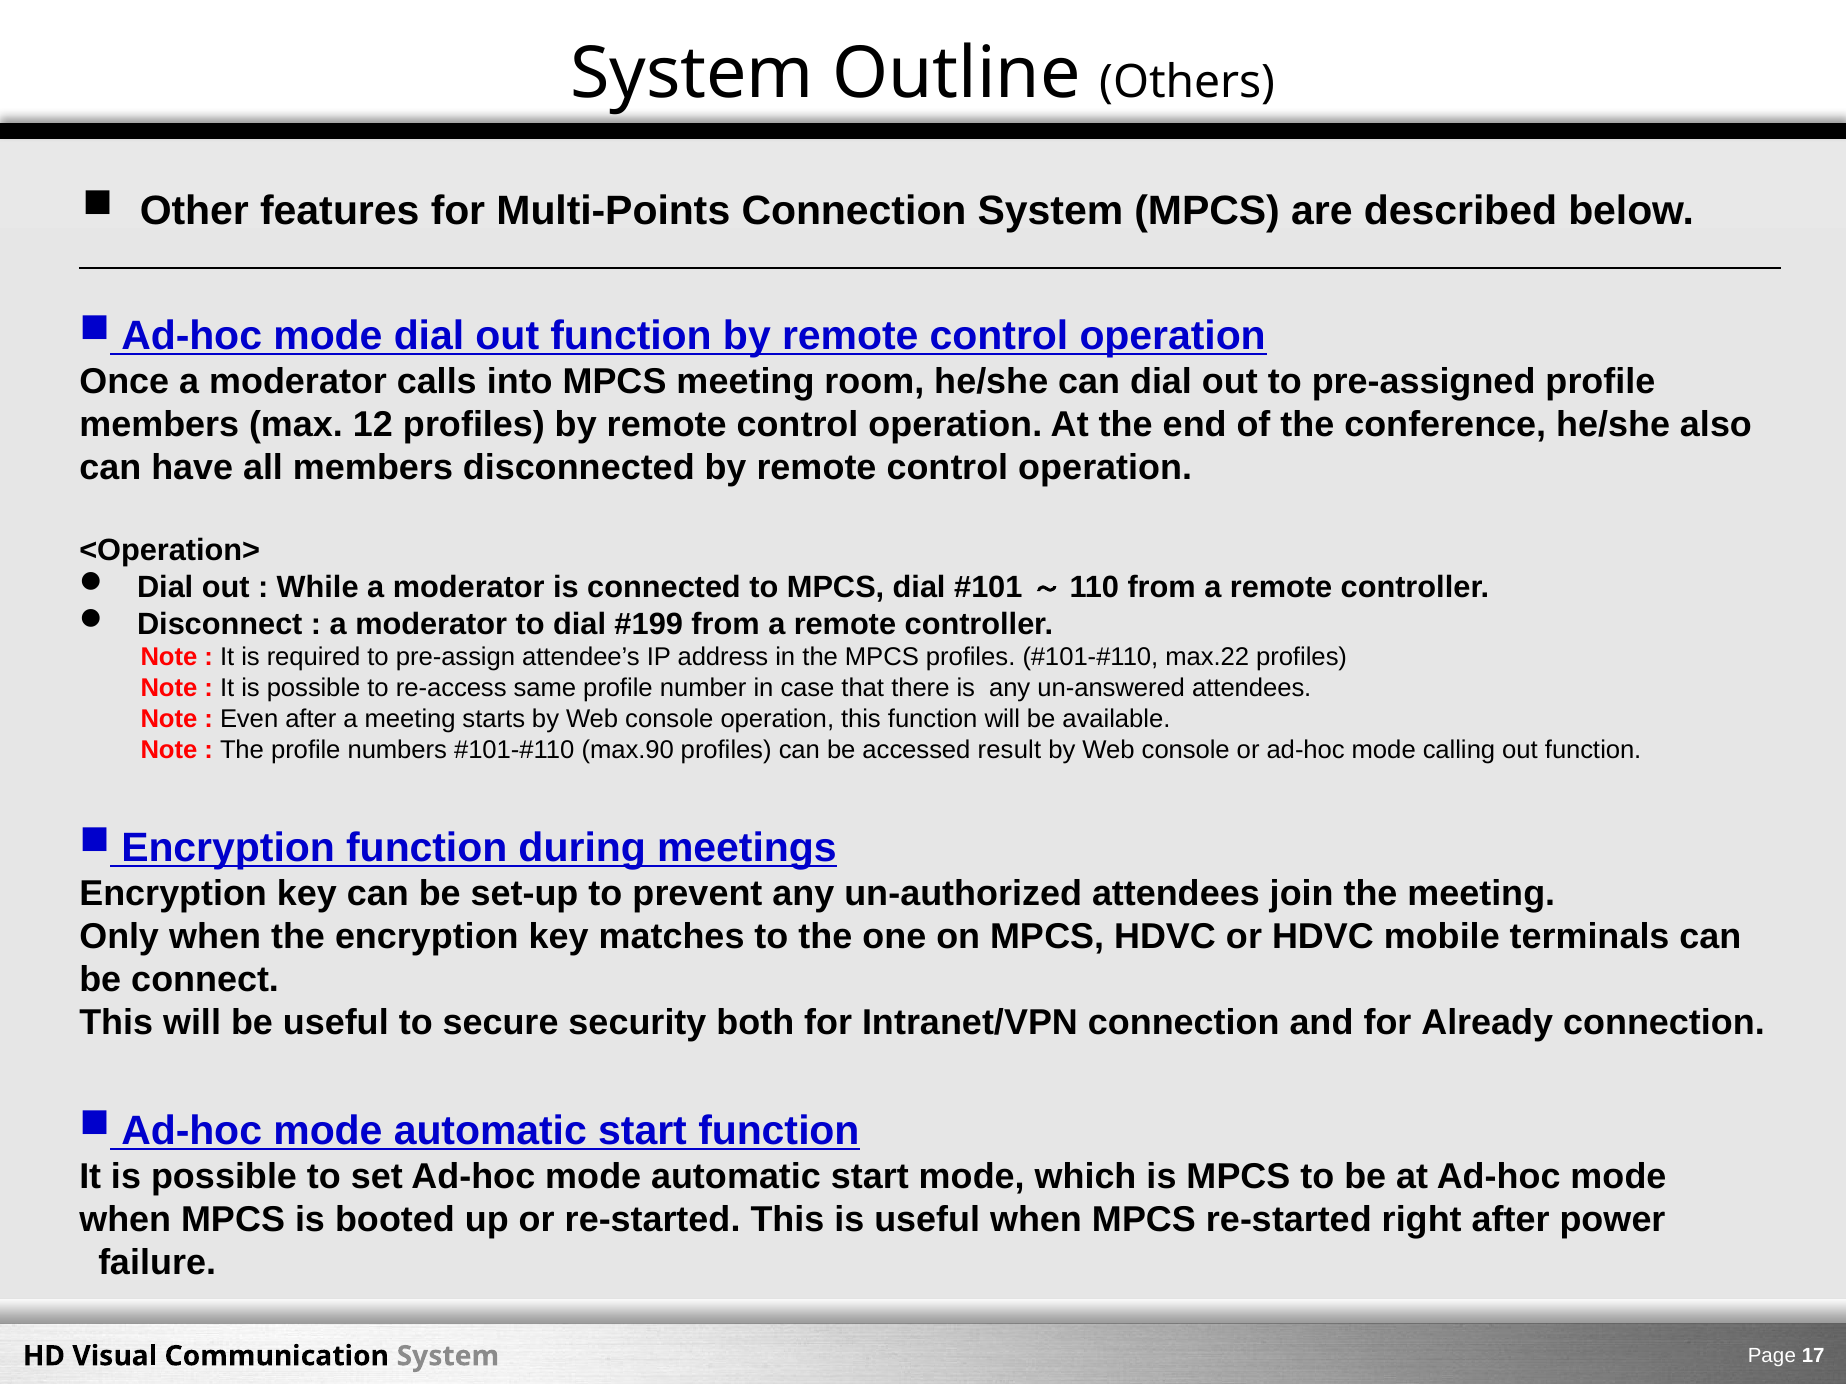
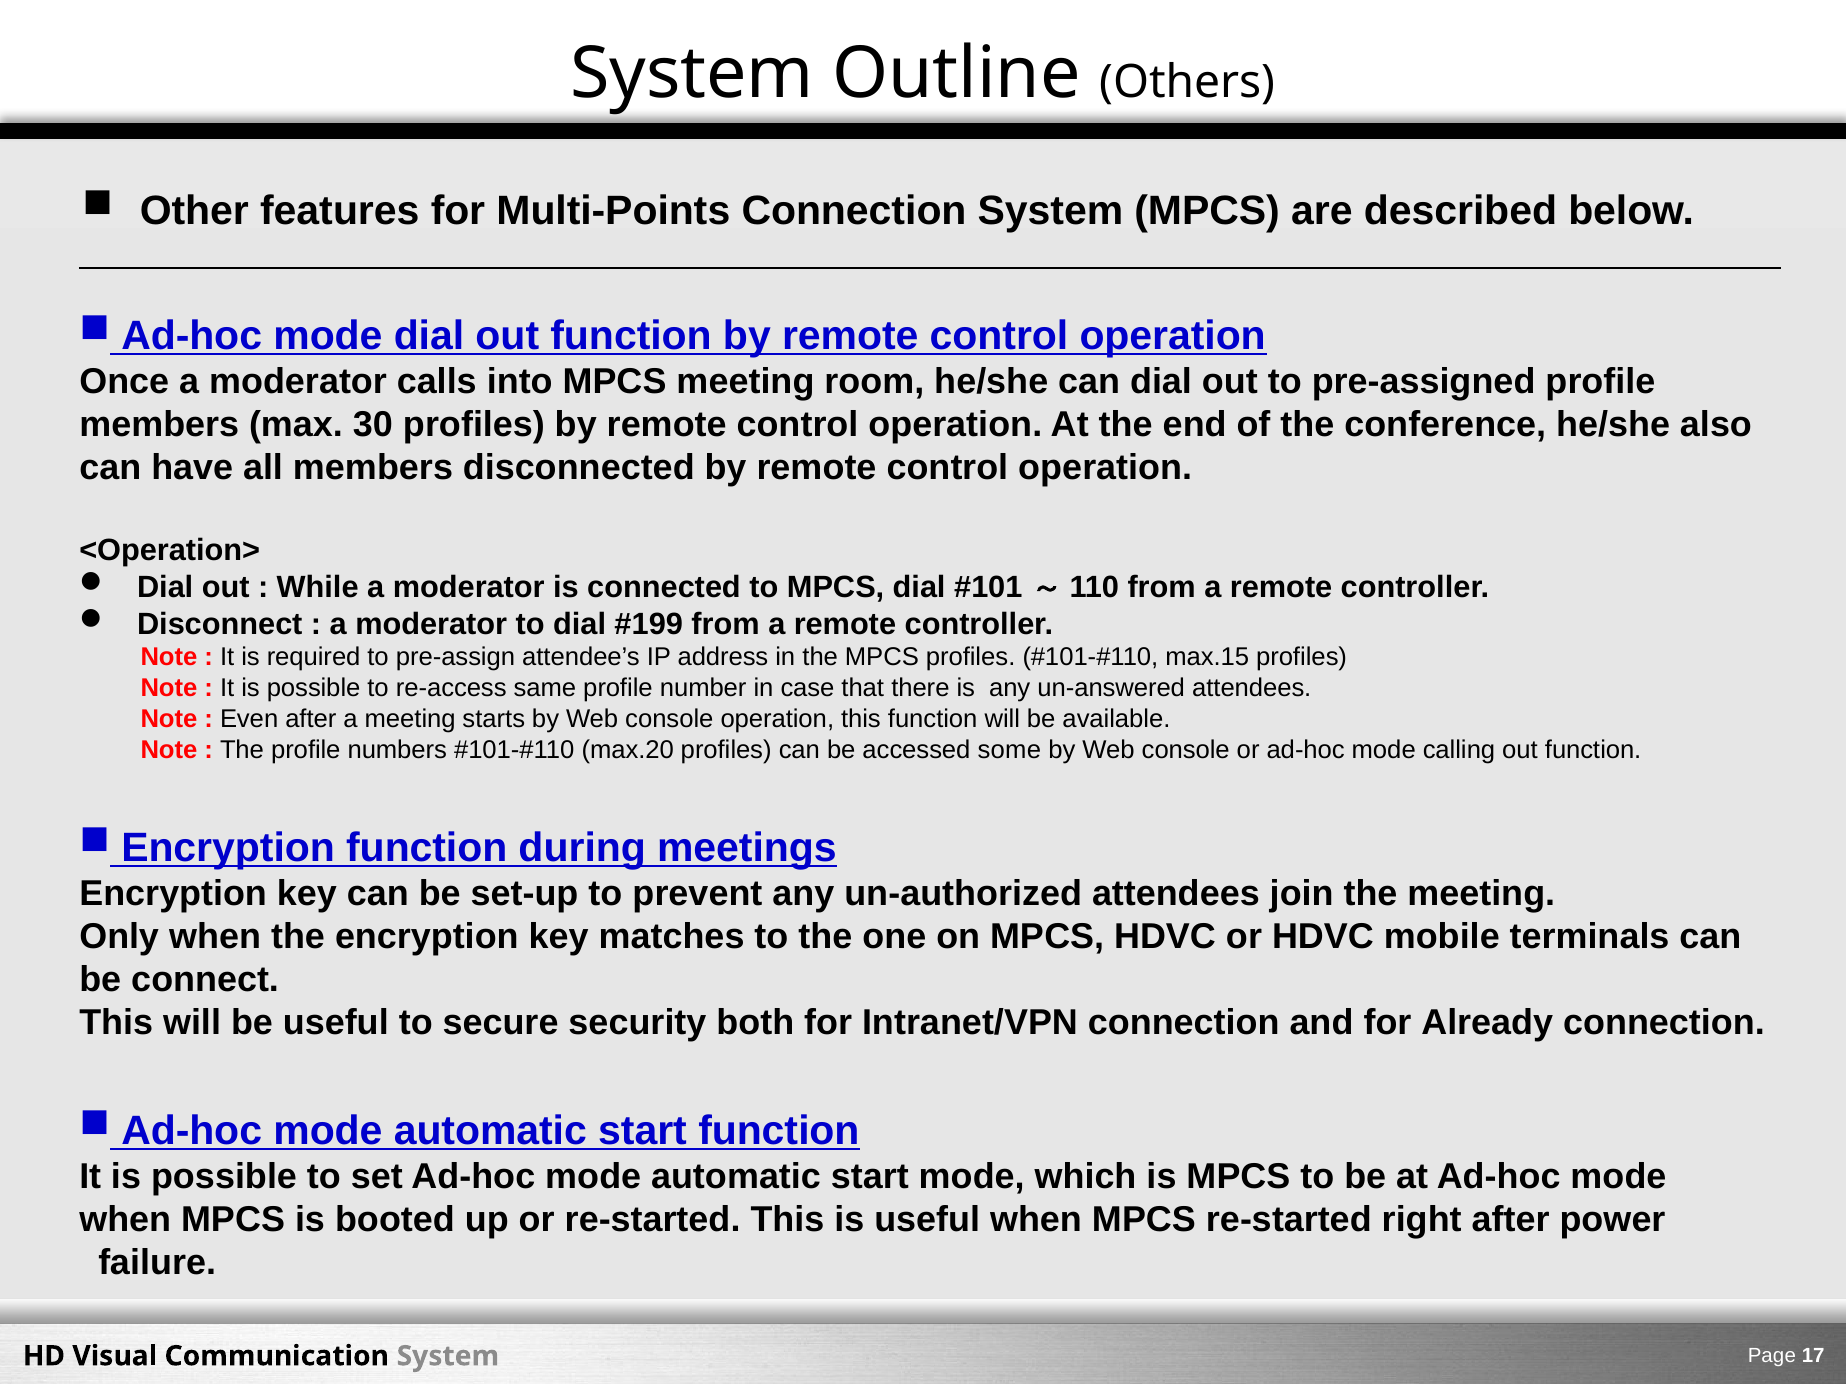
12: 12 -> 30
max.22: max.22 -> max.15
max.90: max.90 -> max.20
result: result -> some
